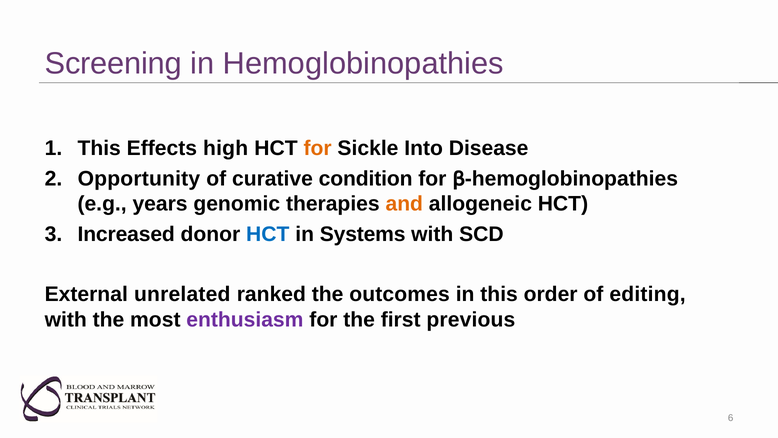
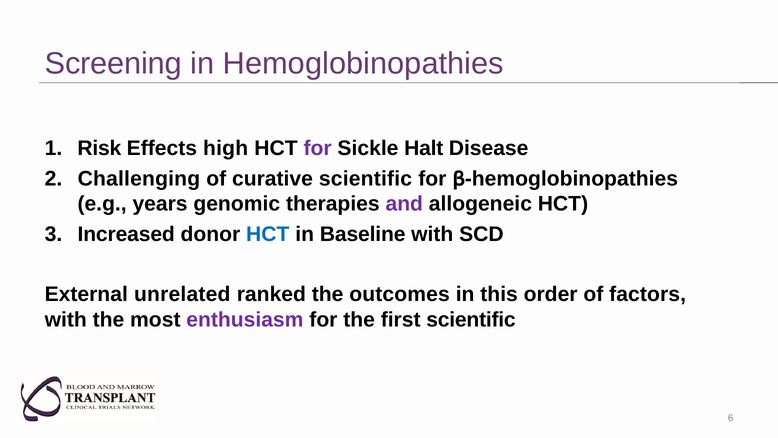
This at (99, 148): This -> Risk
for at (318, 148) colour: orange -> purple
Into: Into -> Halt
Opportunity: Opportunity -> Challenging
curative condition: condition -> scientific
and colour: orange -> purple
Systems: Systems -> Baseline
editing: editing -> factors
first previous: previous -> scientific
